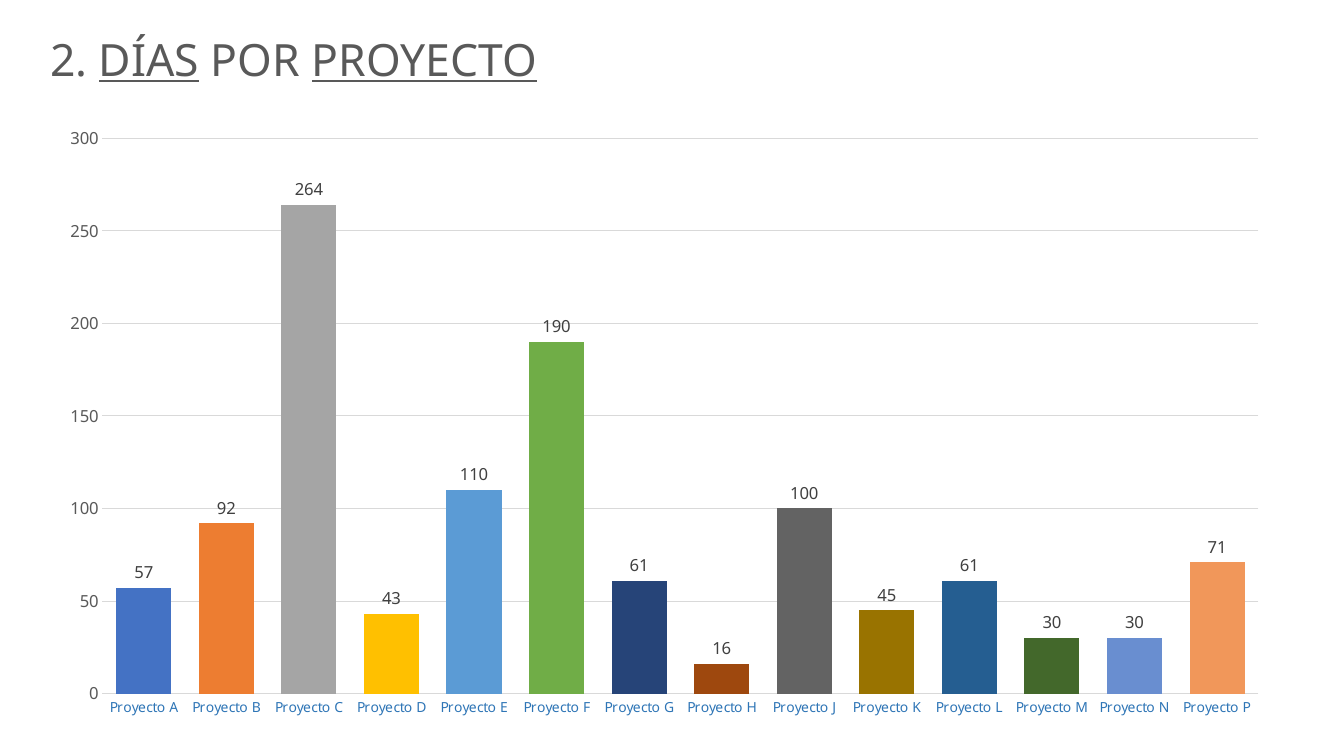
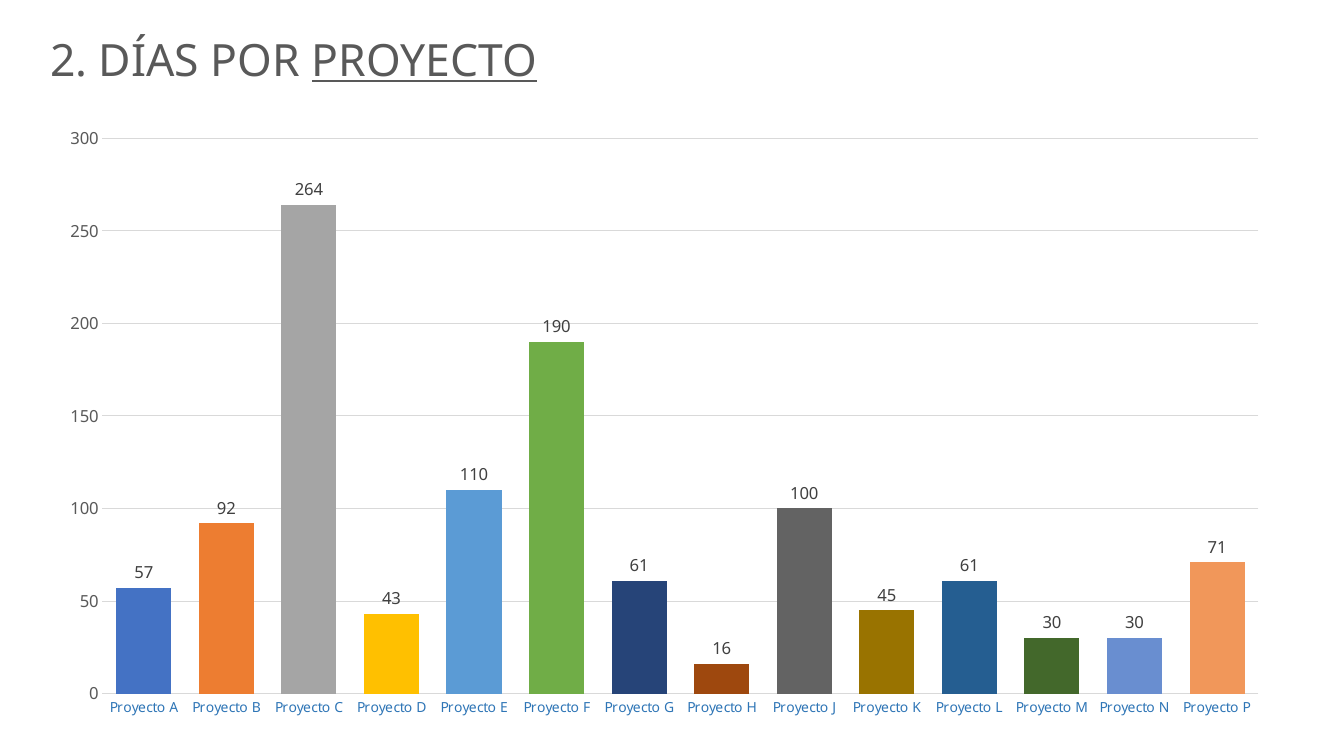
DÍAS underline: present -> none
